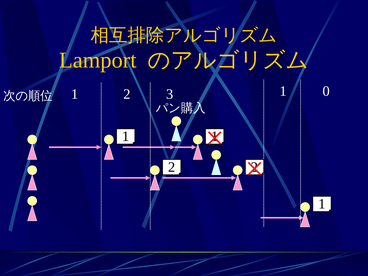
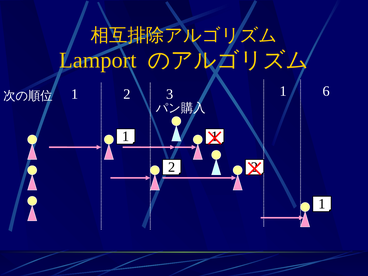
0: 0 -> 6
